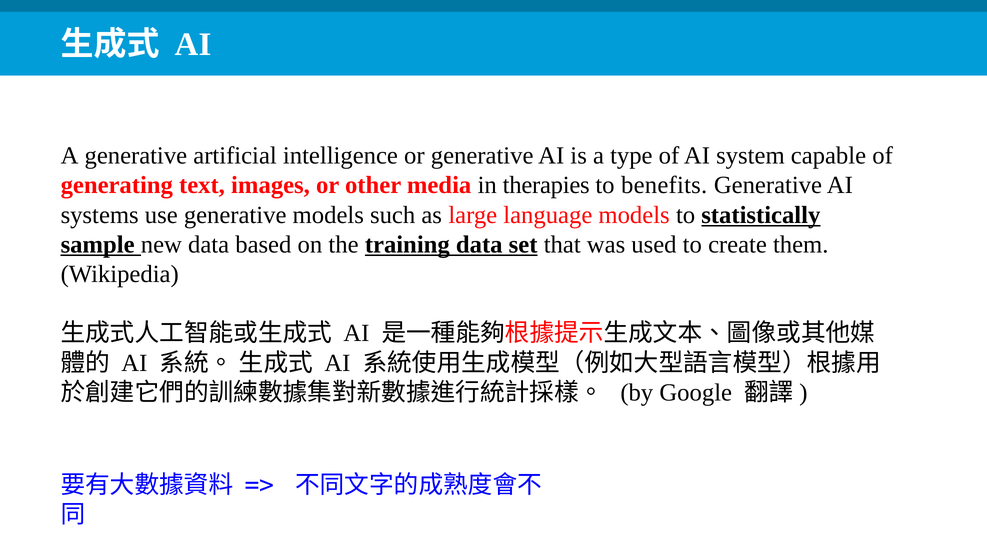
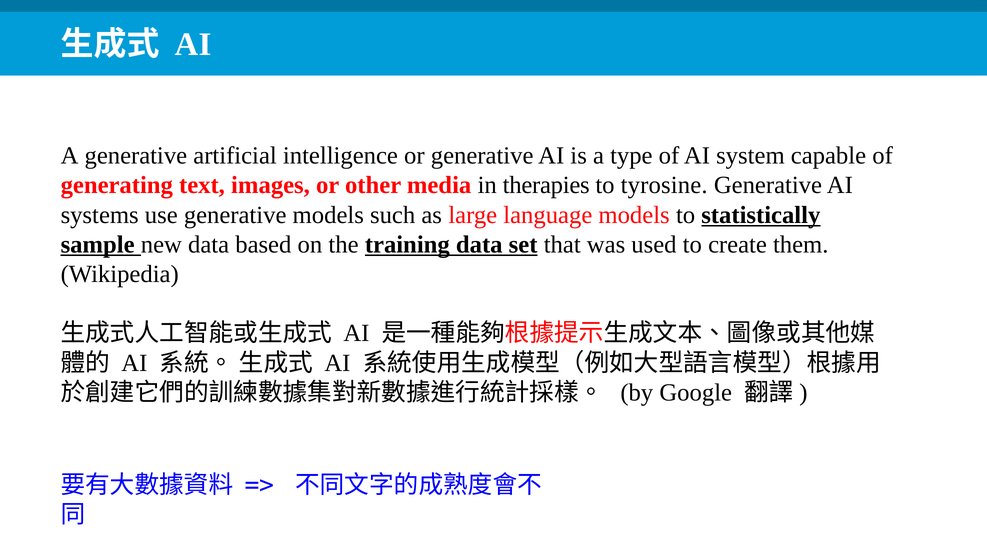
benefits: benefits -> tyrosine
